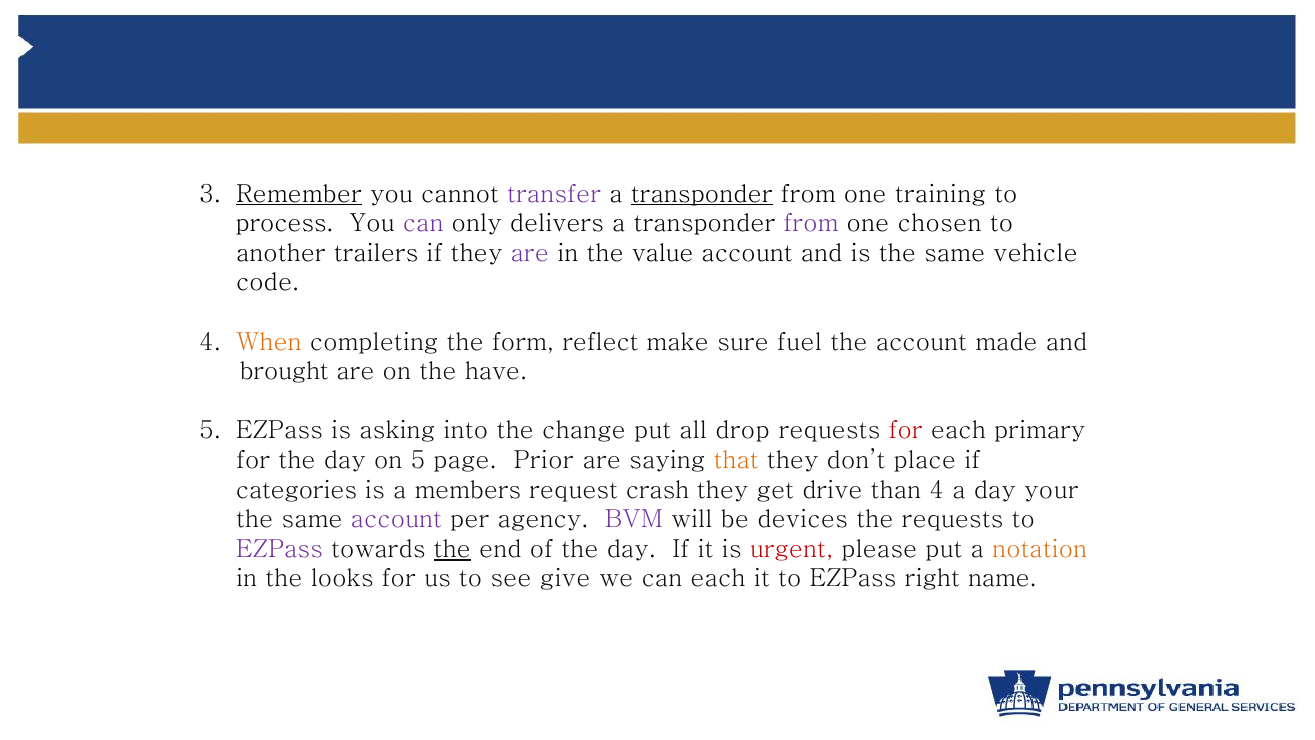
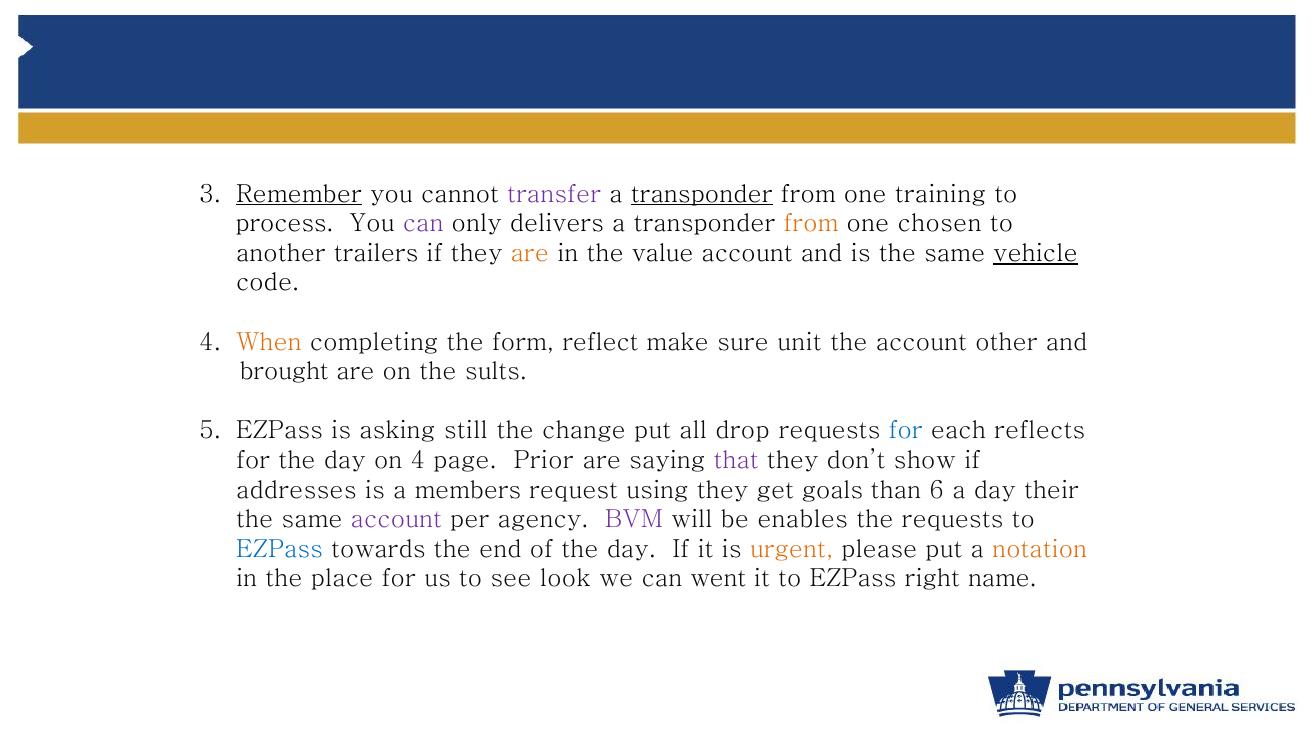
from at (811, 224) colour: purple -> orange
are at (530, 253) colour: purple -> orange
vehicle underline: none -> present
fuel: fuel -> unit
made: made -> other
have: have -> sults
into: into -> still
for at (906, 431) colour: red -> blue
primary: primary -> reflects
on 5: 5 -> 4
that colour: orange -> purple
place: place -> show
categories: categories -> addresses
crash: crash -> using
drive: drive -> goals
than 4: 4 -> 6
your: your -> their
devices: devices -> enables
EZPass at (280, 549) colour: purple -> blue
the at (452, 549) underline: present -> none
urgent colour: red -> orange
looks: looks -> place
give: give -> look
can each: each -> went
